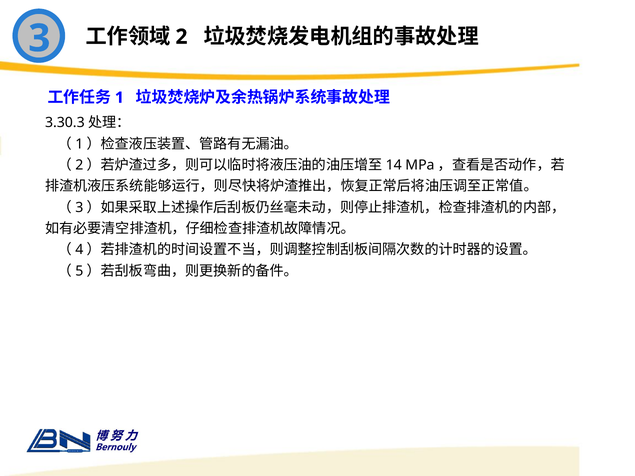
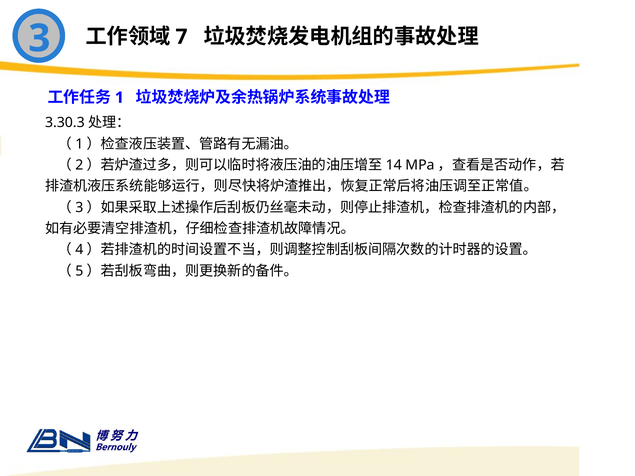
2: 2 -> 7
